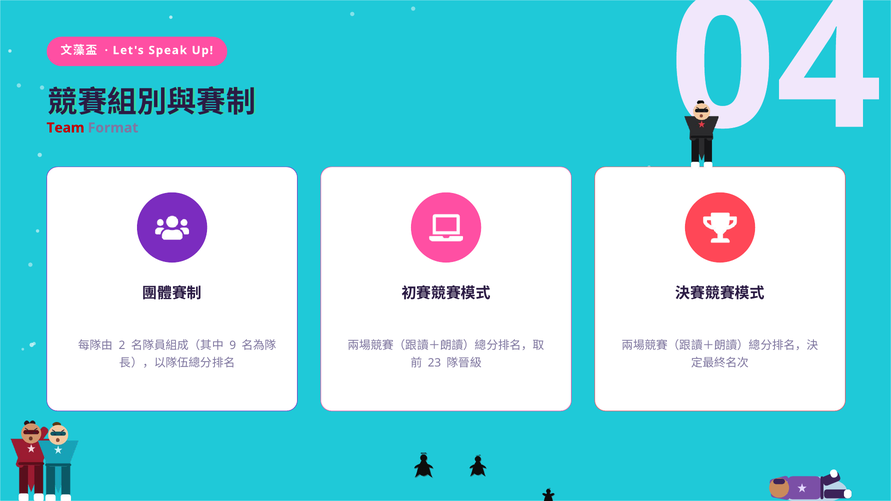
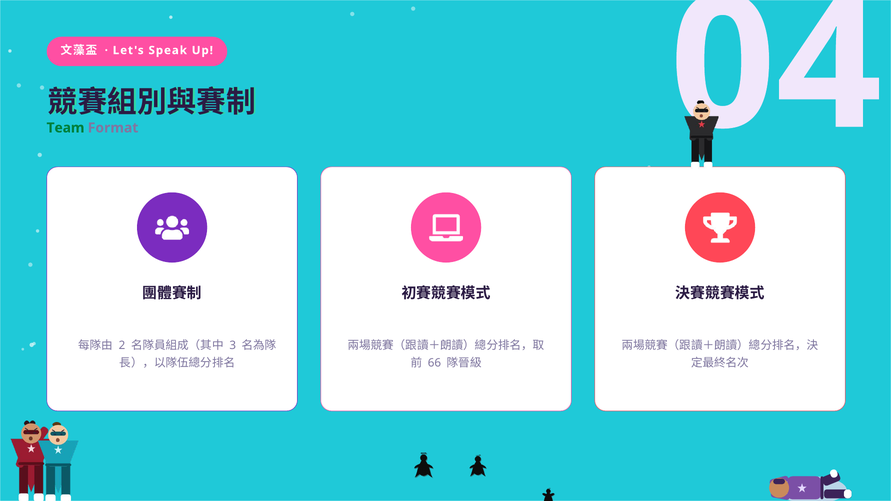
Team colour: red -> green
9: 9 -> 3
23: 23 -> 66
